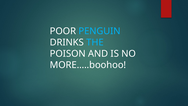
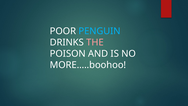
THE colour: light blue -> pink
